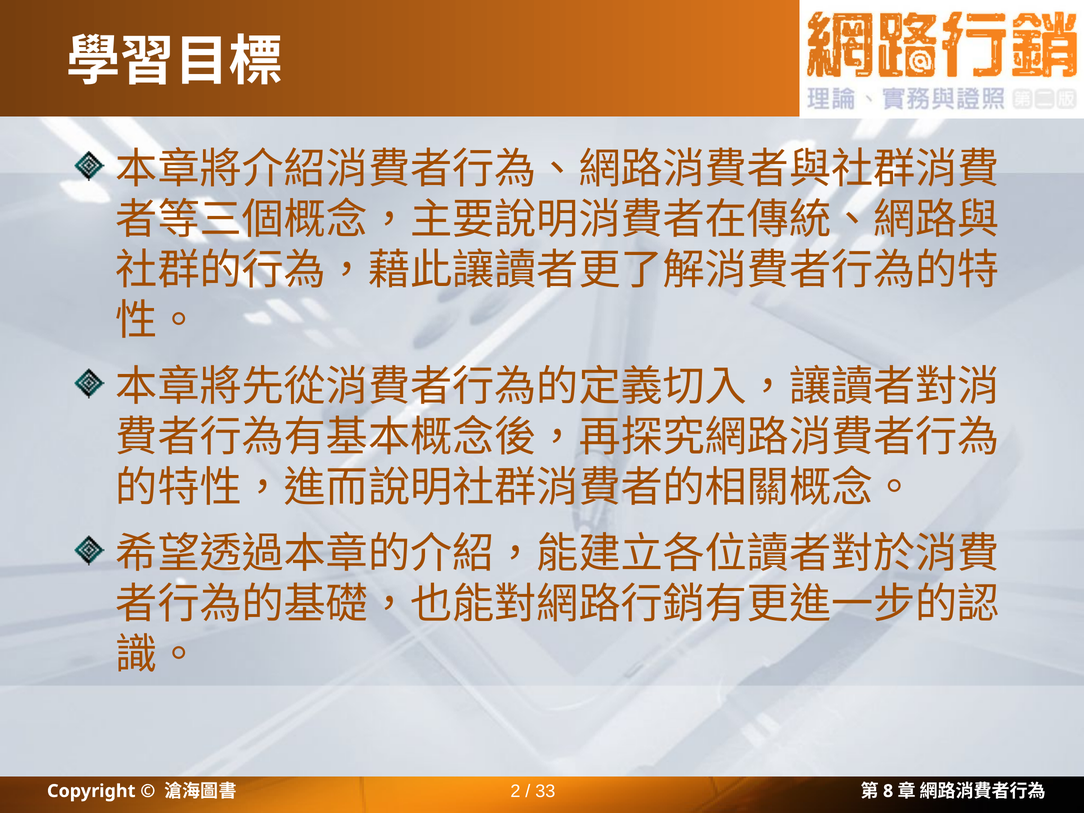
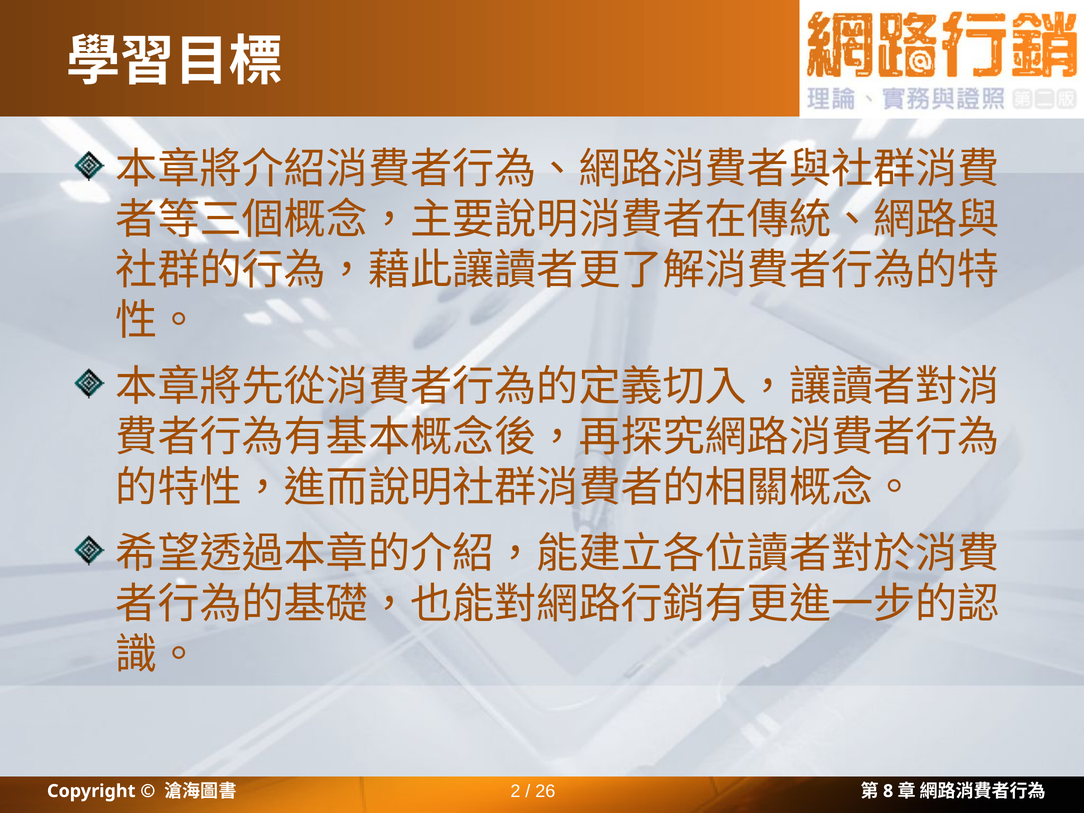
33: 33 -> 26
